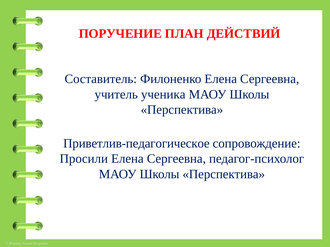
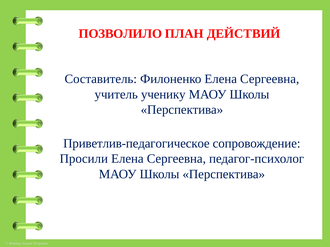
ПОРУЧЕНИЕ: ПОРУЧЕНИЕ -> ПОЗВОЛИЛО
ученика: ученика -> ученику
